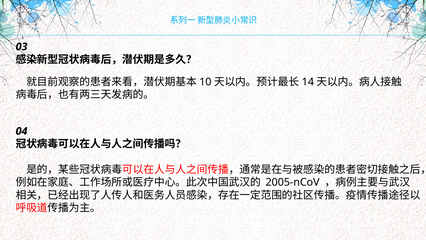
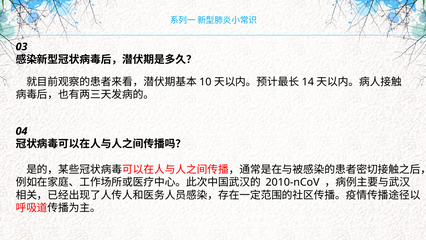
2005-nCoV: 2005-nCoV -> 2010-nCoV
